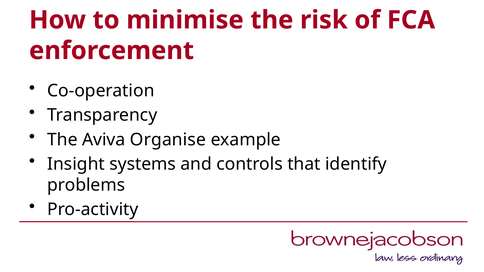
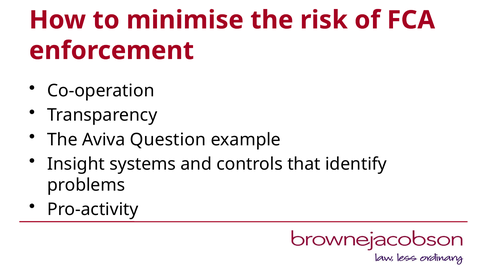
Organise: Organise -> Question
